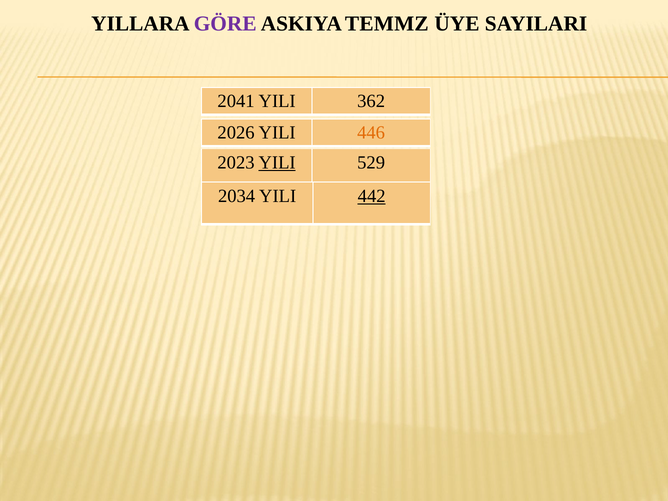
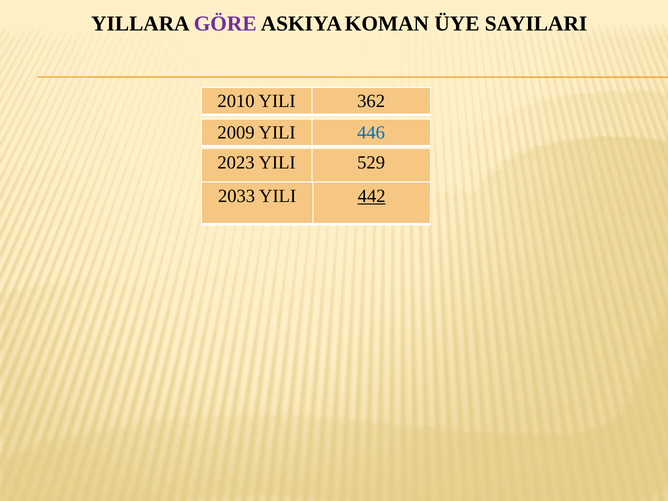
TEMMZ: TEMMZ -> KOMAN
2041: 2041 -> 2010
2026: 2026 -> 2009
446 colour: orange -> blue
YILI at (277, 163) underline: present -> none
2034: 2034 -> 2033
